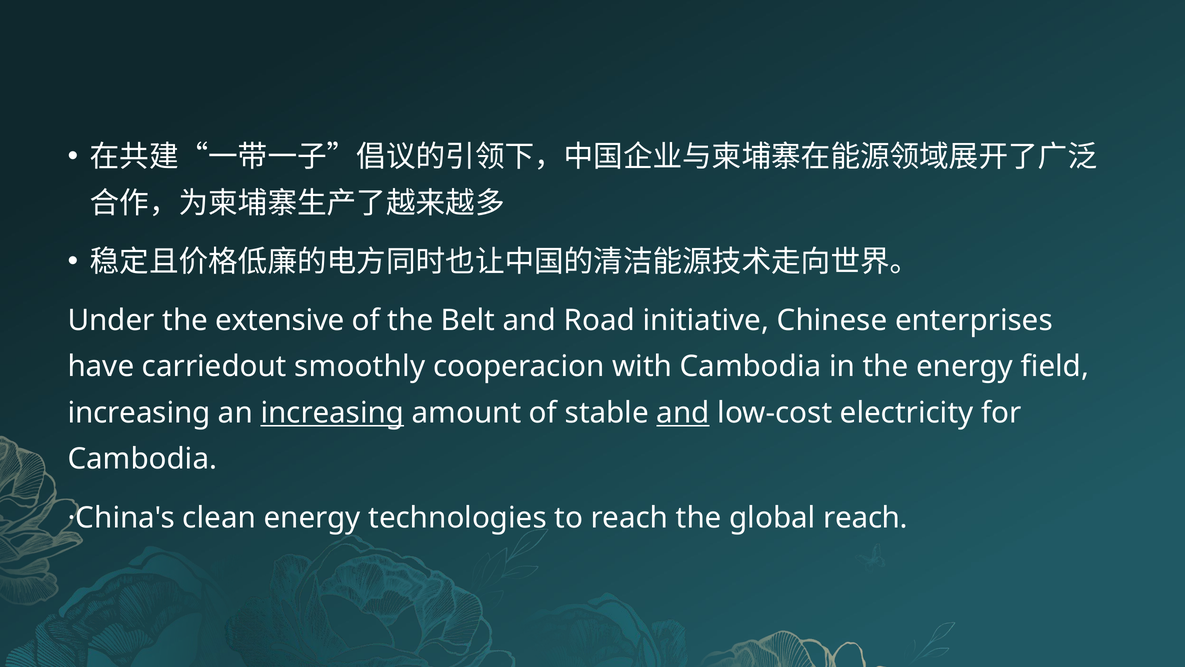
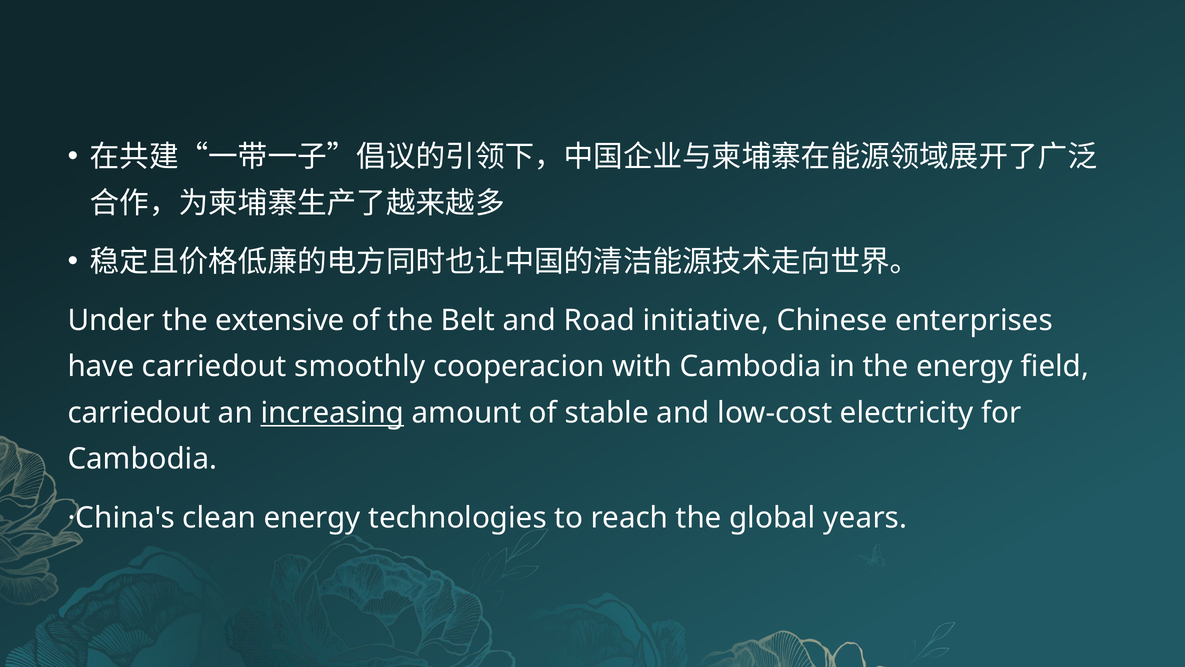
increasing at (139, 413): increasing -> carriedout
and at (683, 413) underline: present -> none
global reach: reach -> years
